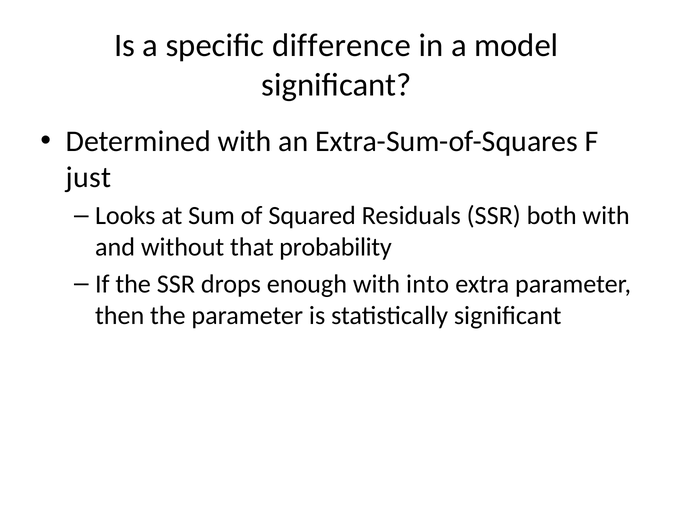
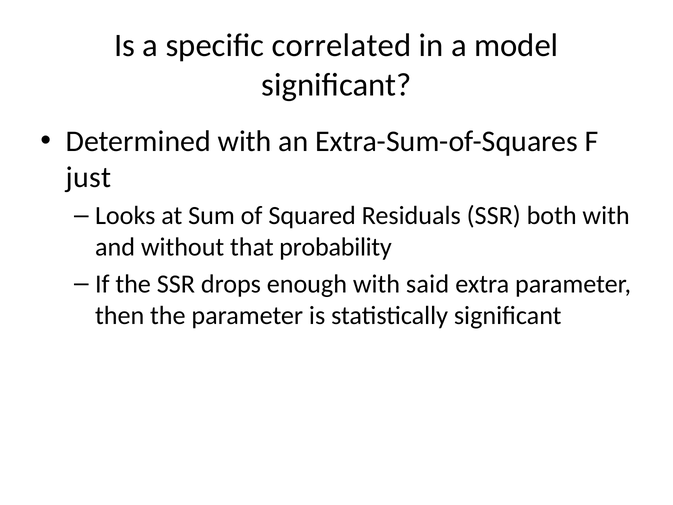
difference: difference -> correlated
into: into -> said
